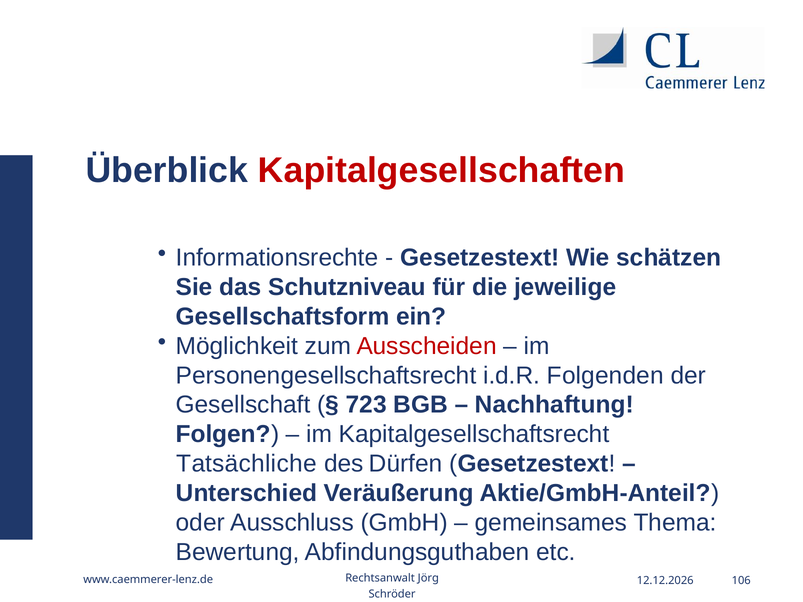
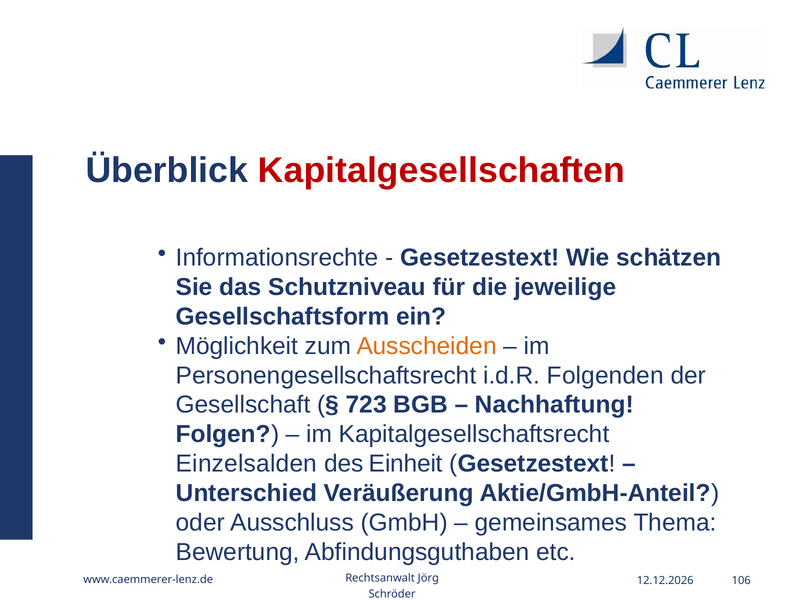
Ausscheiden colour: red -> orange
Tatsächliche: Tatsächliche -> Einzelsalden
Dürfen: Dürfen -> Einheit
